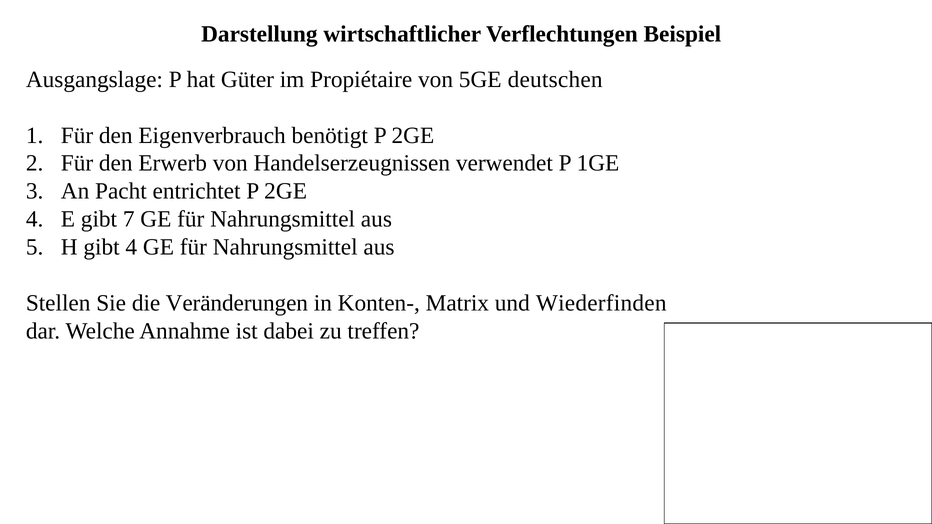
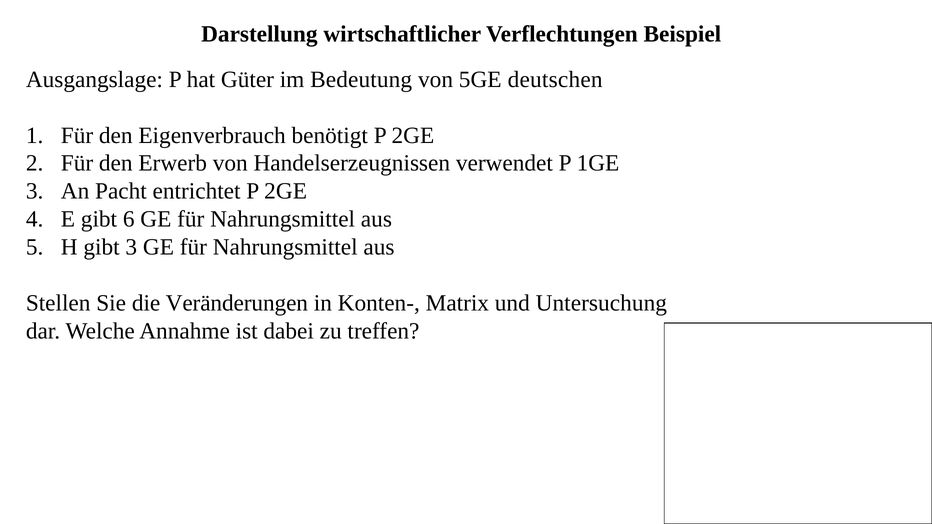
Propiétaire: Propiétaire -> Bedeutung
7: 7 -> 6
gibt 4: 4 -> 3
Wiederfinden: Wiederfinden -> Untersuchung
